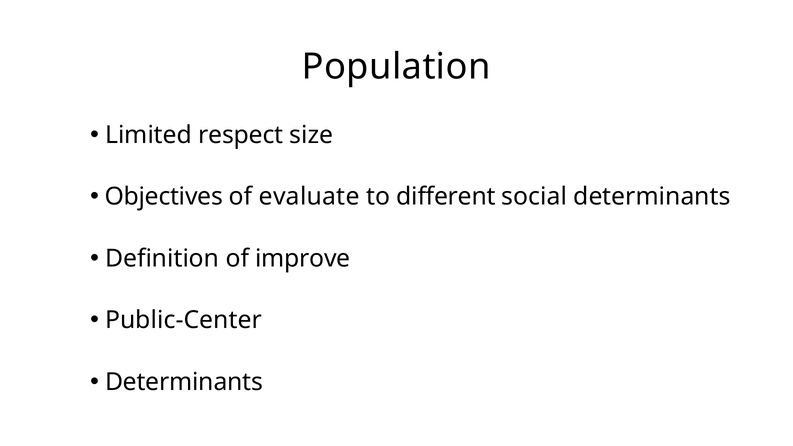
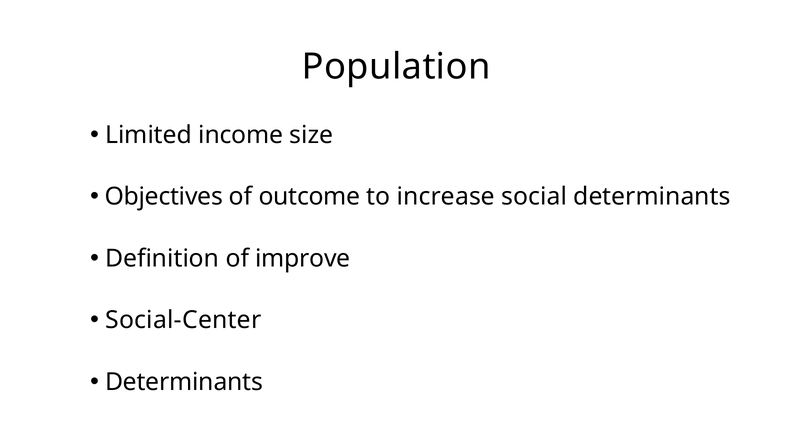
respect: respect -> income
evaluate: evaluate -> outcome
different: different -> increase
Public-Center: Public-Center -> Social-Center
